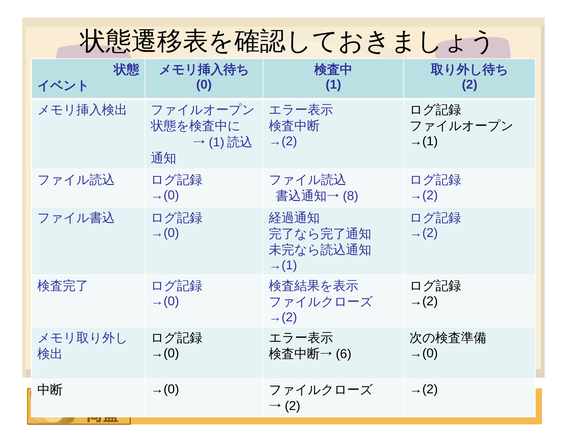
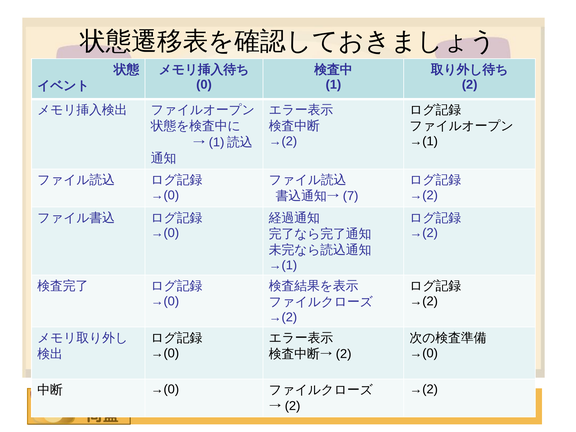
8: 8 -> 7
6 at (344, 354): 6 -> 2
